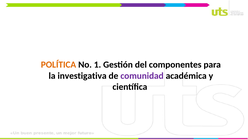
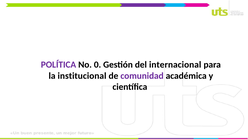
POLÍTICA colour: orange -> purple
1: 1 -> 0
componentes: componentes -> internacional
investigativa: investigativa -> institucional
